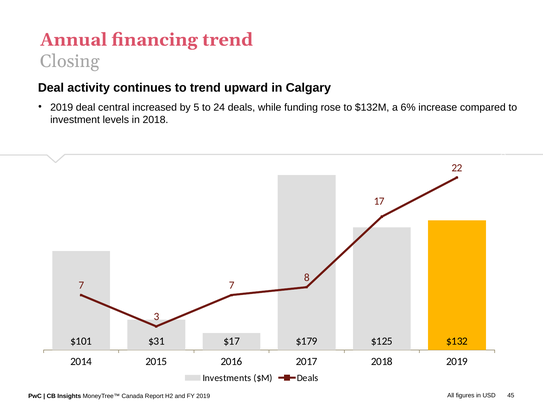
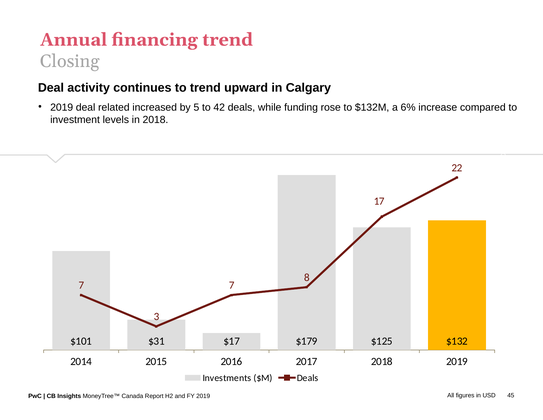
central: central -> related
24: 24 -> 42
